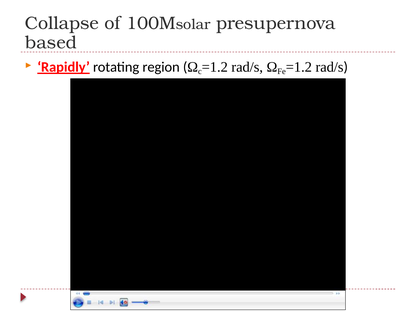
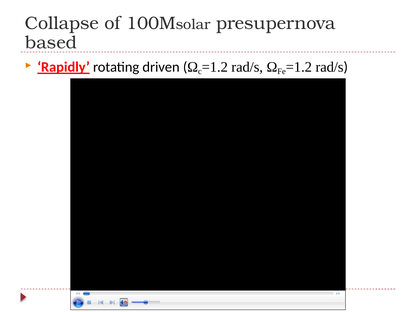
region: region -> driven
